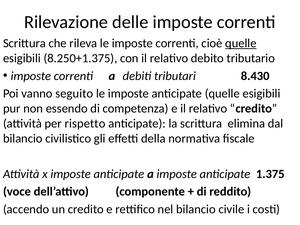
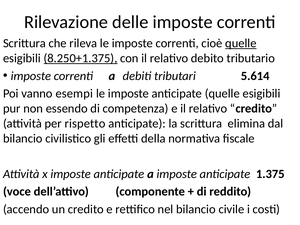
8.250+1.375 underline: none -> present
8.430: 8.430 -> 5.614
seguito: seguito -> esempi
